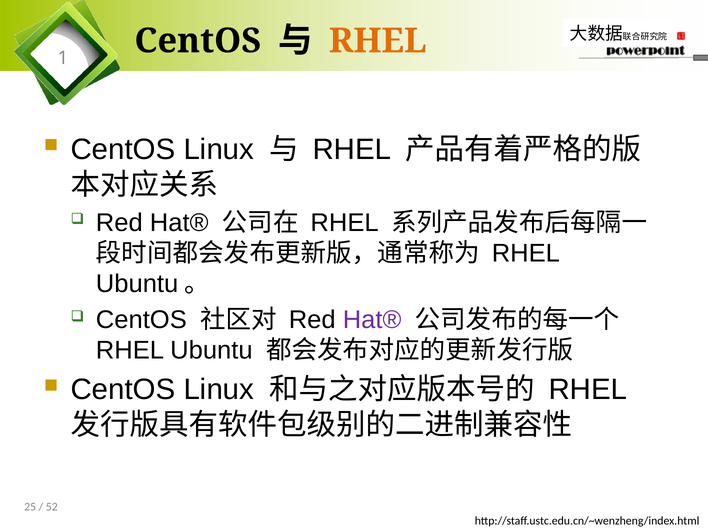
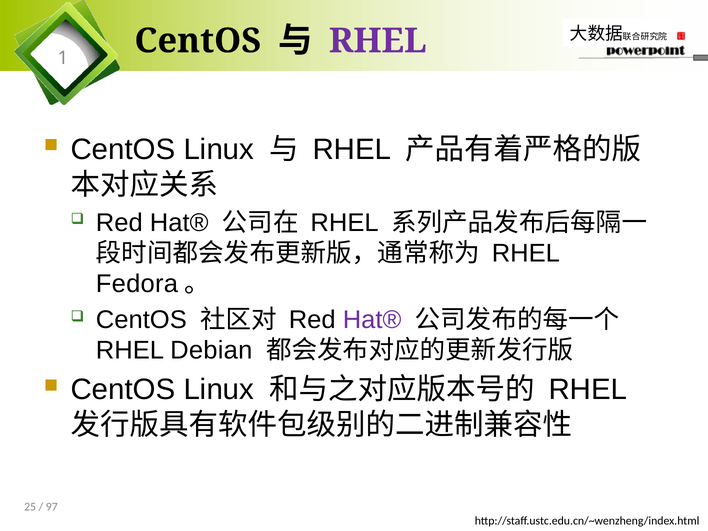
RHEL at (378, 41) colour: orange -> purple
Ubuntu at (137, 284): Ubuntu -> Fedora
Ubuntu at (211, 350): Ubuntu -> Debian
52: 52 -> 97
